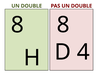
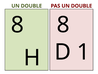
4: 4 -> 1
